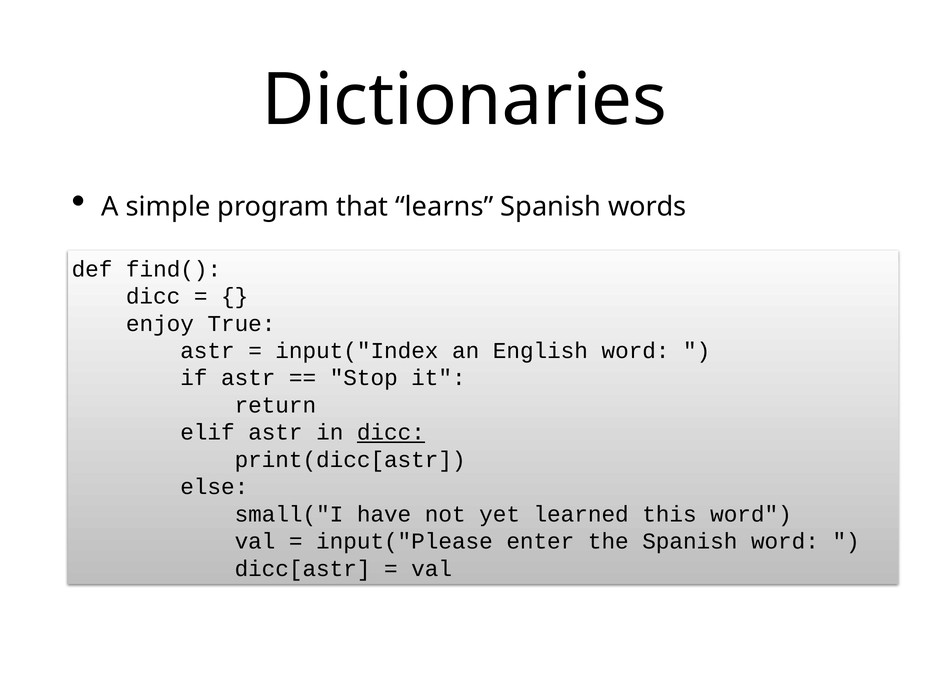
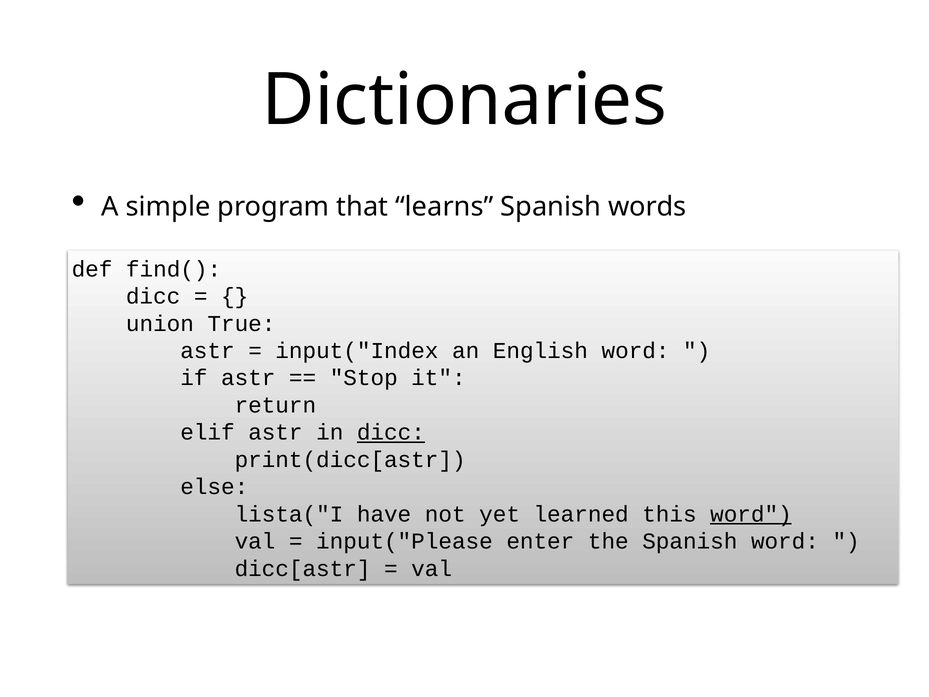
enjoy: enjoy -> union
small("I: small("I -> lista("I
word at (751, 514) underline: none -> present
